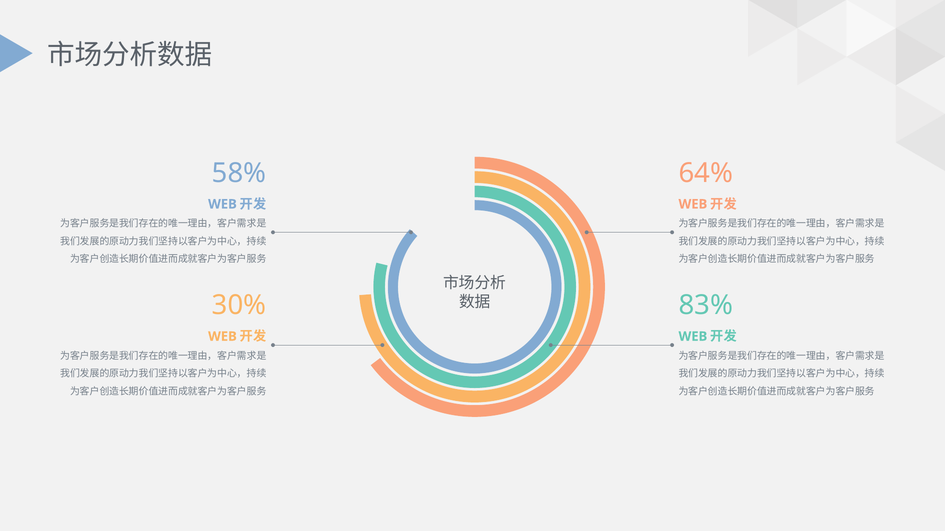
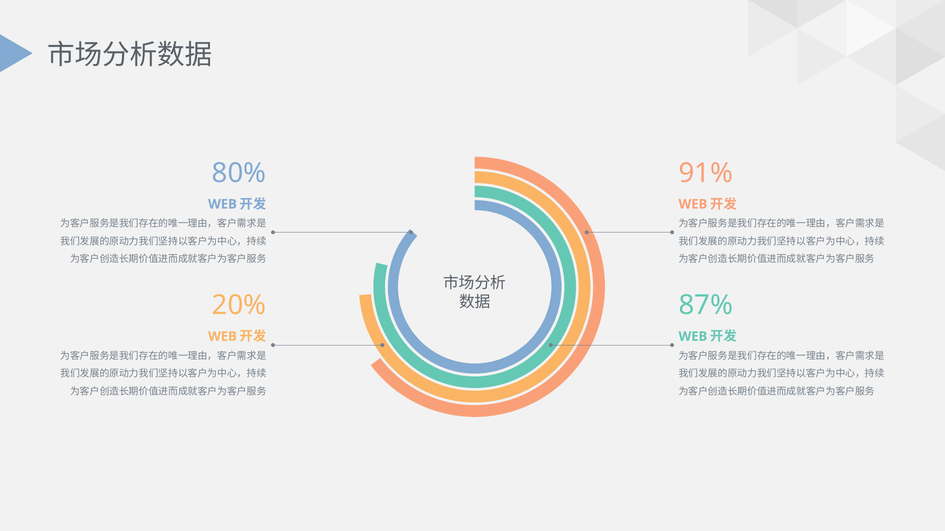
58%: 58% -> 80%
64%: 64% -> 91%
30%: 30% -> 20%
83%: 83% -> 87%
